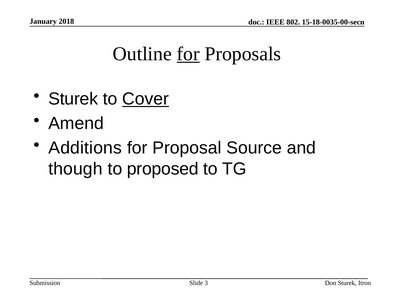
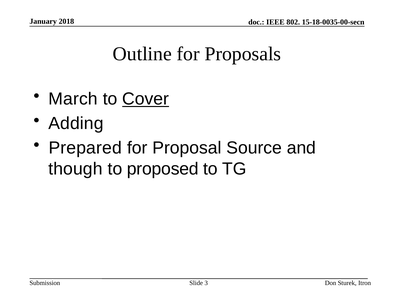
for at (188, 54) underline: present -> none
Sturek at (73, 99): Sturek -> March
Amend: Amend -> Adding
Additions: Additions -> Prepared
